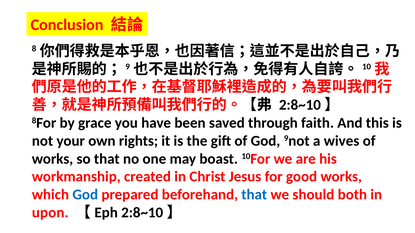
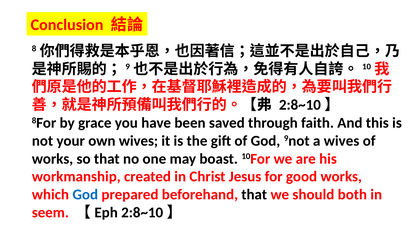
own rights: rights -> wives
that at (254, 195) colour: blue -> black
upon: upon -> seem
